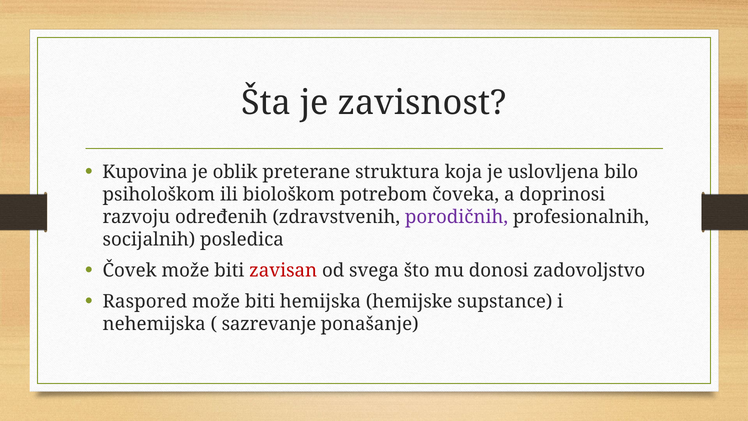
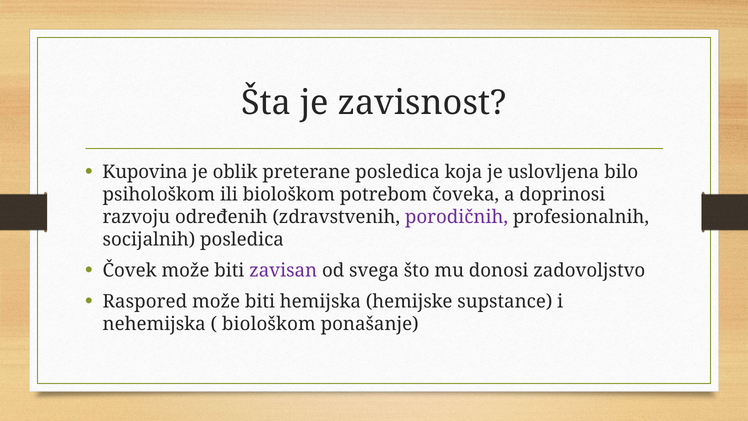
preterane struktura: struktura -> posledica
zavisan colour: red -> purple
sazrevanje at (269, 324): sazrevanje -> biološkom
